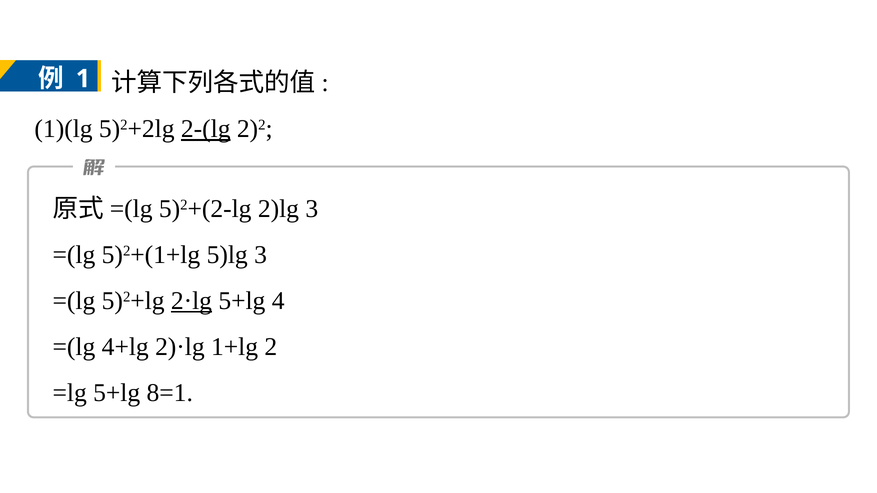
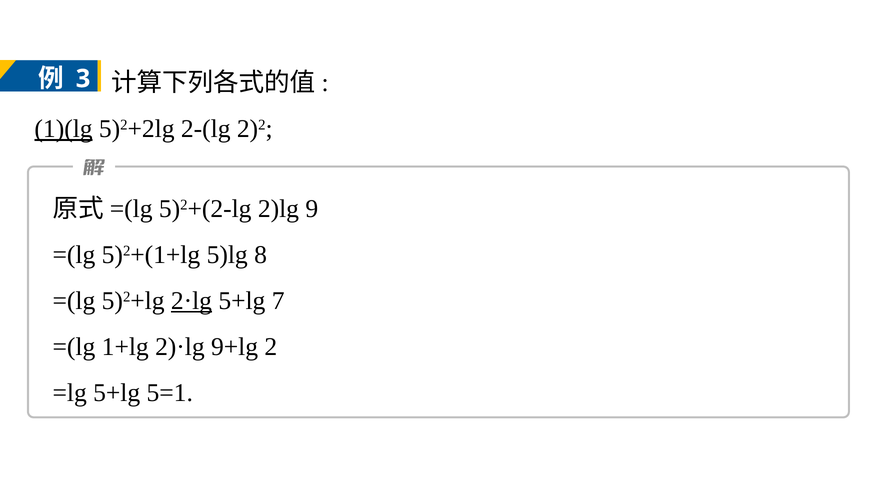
1: 1 -> 3
1)(lg underline: none -> present
2-(lg underline: present -> none
2)lg 3: 3 -> 9
5)lg 3: 3 -> 8
4: 4 -> 7
4+lg: 4+lg -> 1+lg
1+lg: 1+lg -> 9+lg
8=1: 8=1 -> 5=1
